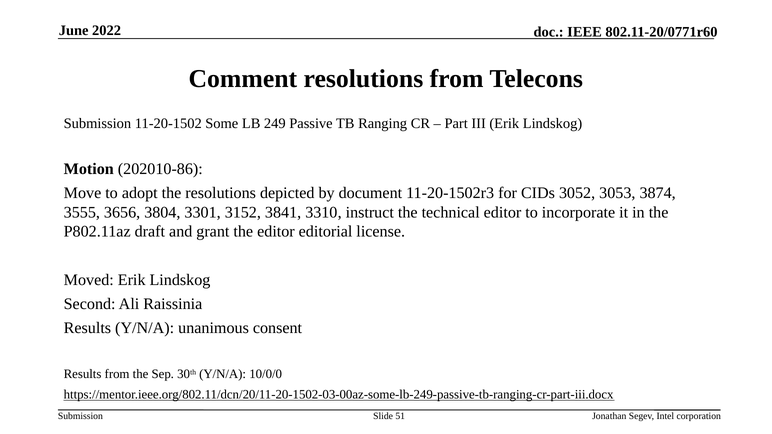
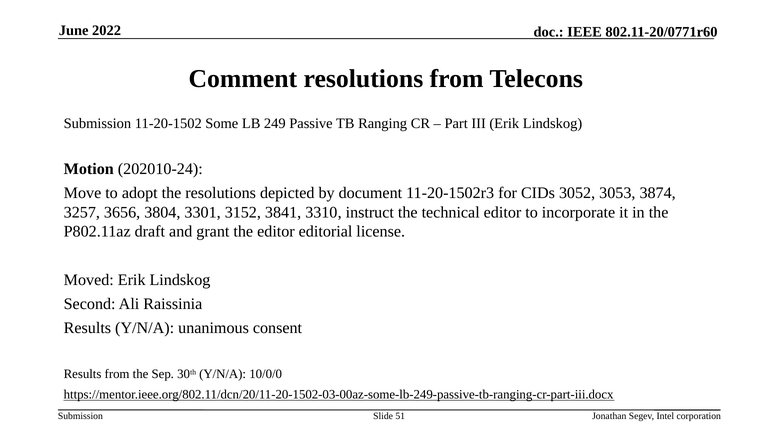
202010-86: 202010-86 -> 202010-24
3555: 3555 -> 3257
